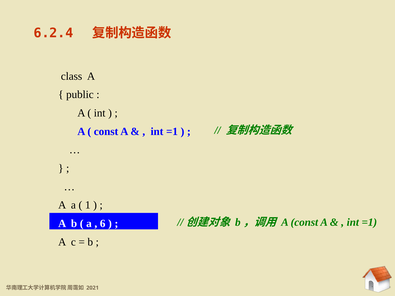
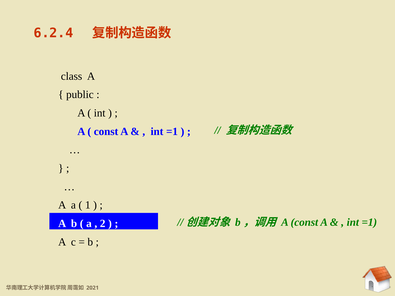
6: 6 -> 2
